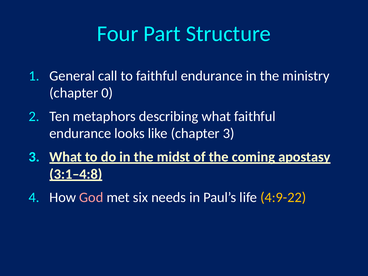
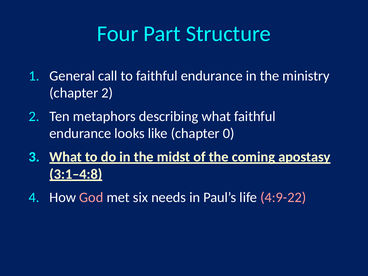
chapter 0: 0 -> 2
chapter 3: 3 -> 0
4:9-22 colour: yellow -> pink
